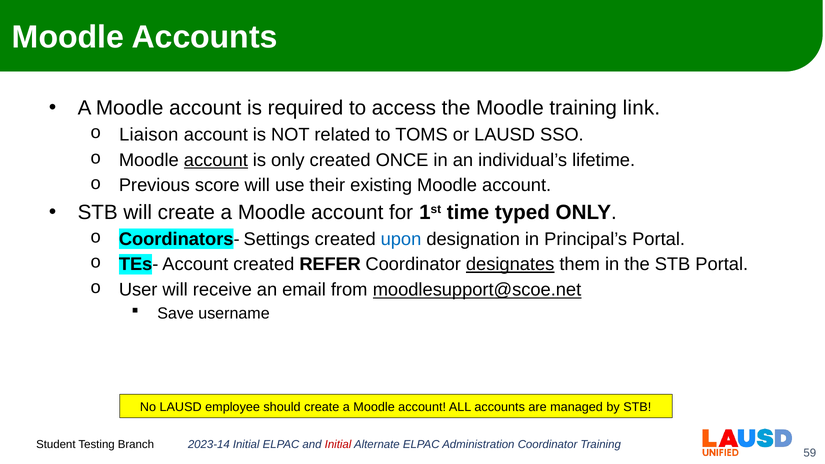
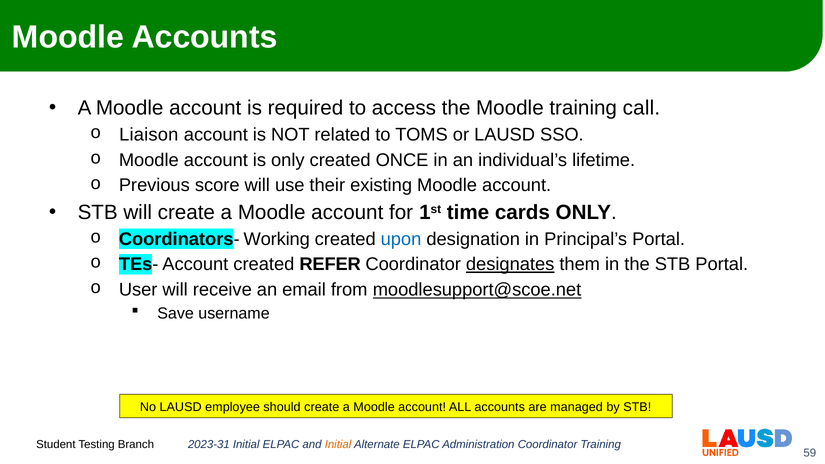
link: link -> call
account at (216, 160) underline: present -> none
typed: typed -> cards
Settings: Settings -> Working
2023-14: 2023-14 -> 2023-31
Initial at (338, 445) colour: red -> orange
